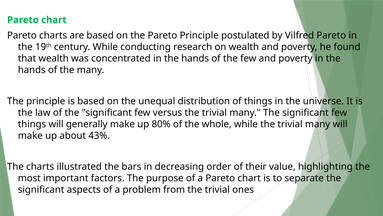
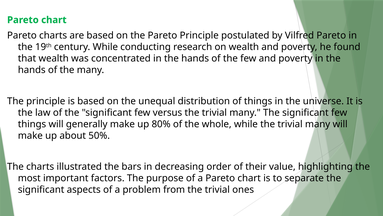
43%: 43% -> 50%
